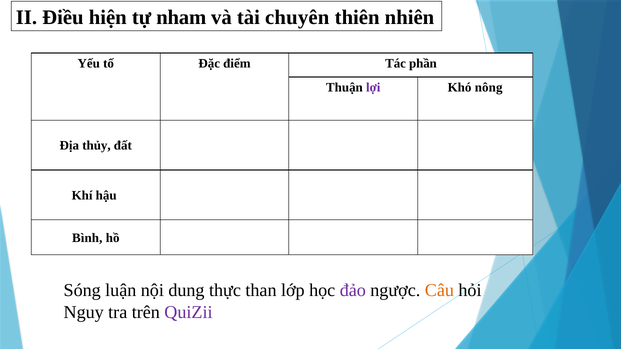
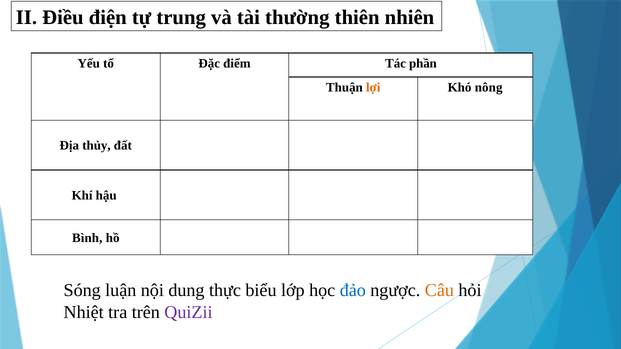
hiện: hiện -> điện
nham: nham -> trung
chuyên: chuyên -> thường
lợi colour: purple -> orange
than: than -> biểu
đảo colour: purple -> blue
Nguy: Nguy -> Nhiệt
